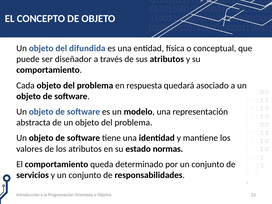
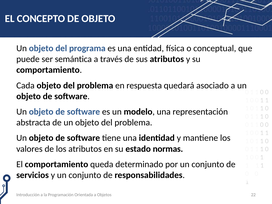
difundida: difundida -> programa
diseñador: diseñador -> semántica
